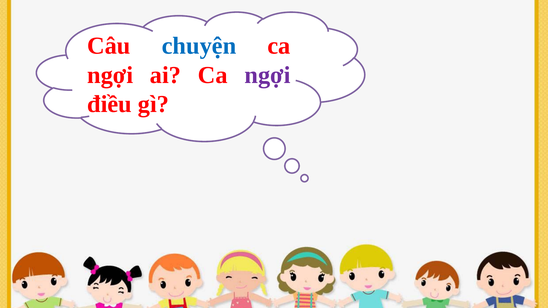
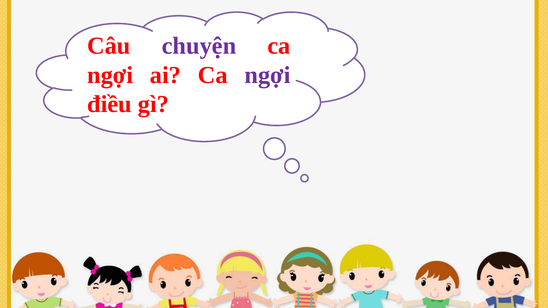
chuyện colour: blue -> purple
